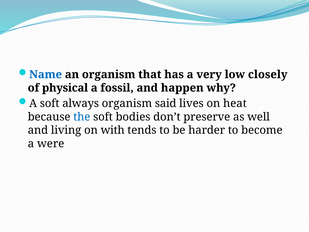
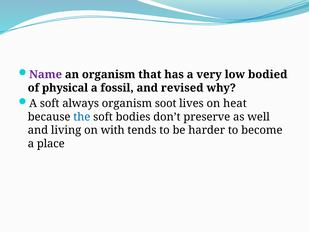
Name colour: blue -> purple
closely: closely -> bodied
happen: happen -> revised
said: said -> soot
were: were -> place
